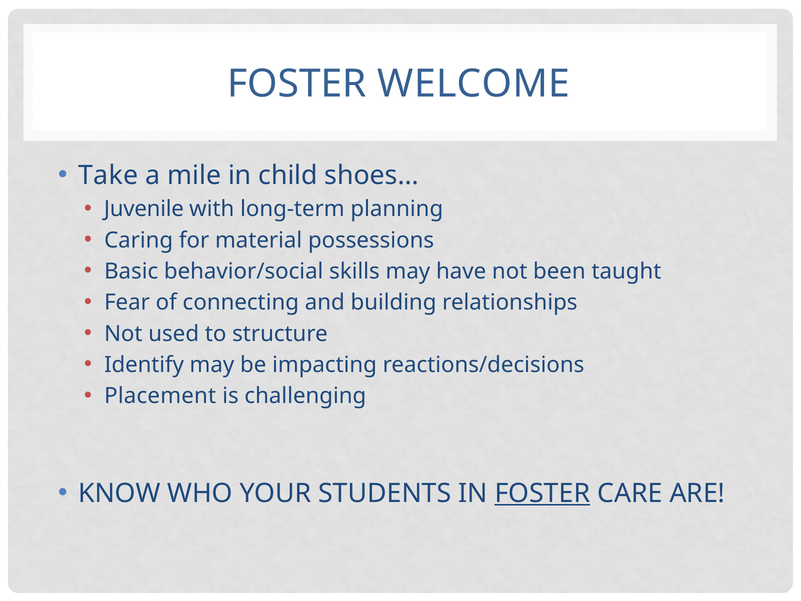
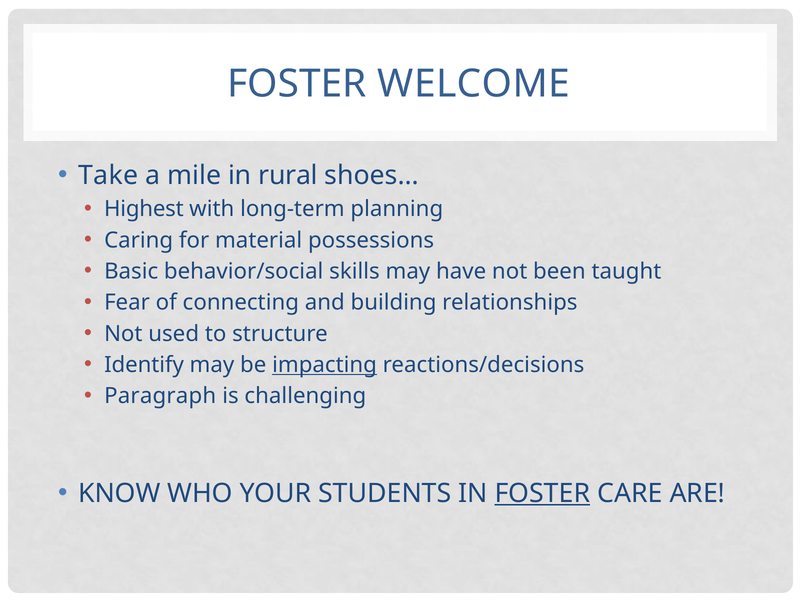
child: child -> rural
Juvenile: Juvenile -> Highest
impacting underline: none -> present
Placement: Placement -> Paragraph
